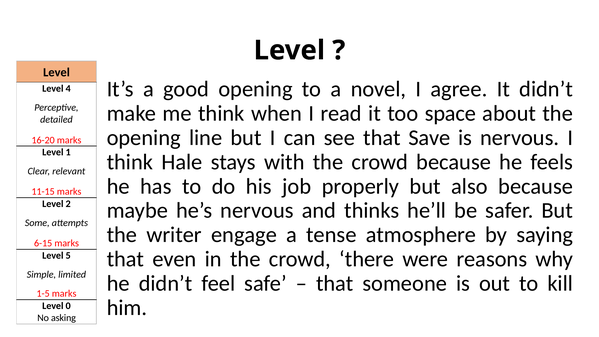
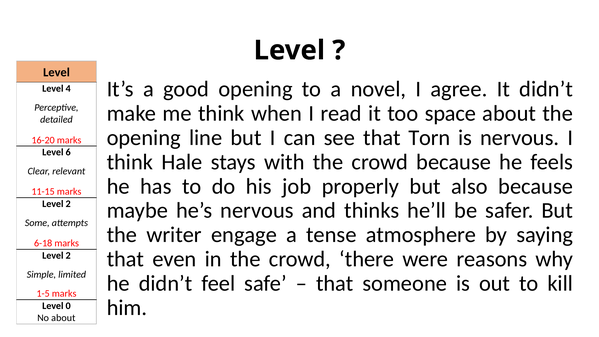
Save: Save -> Torn
1: 1 -> 6
6-15: 6-15 -> 6-18
5 at (68, 255): 5 -> 2
No asking: asking -> about
